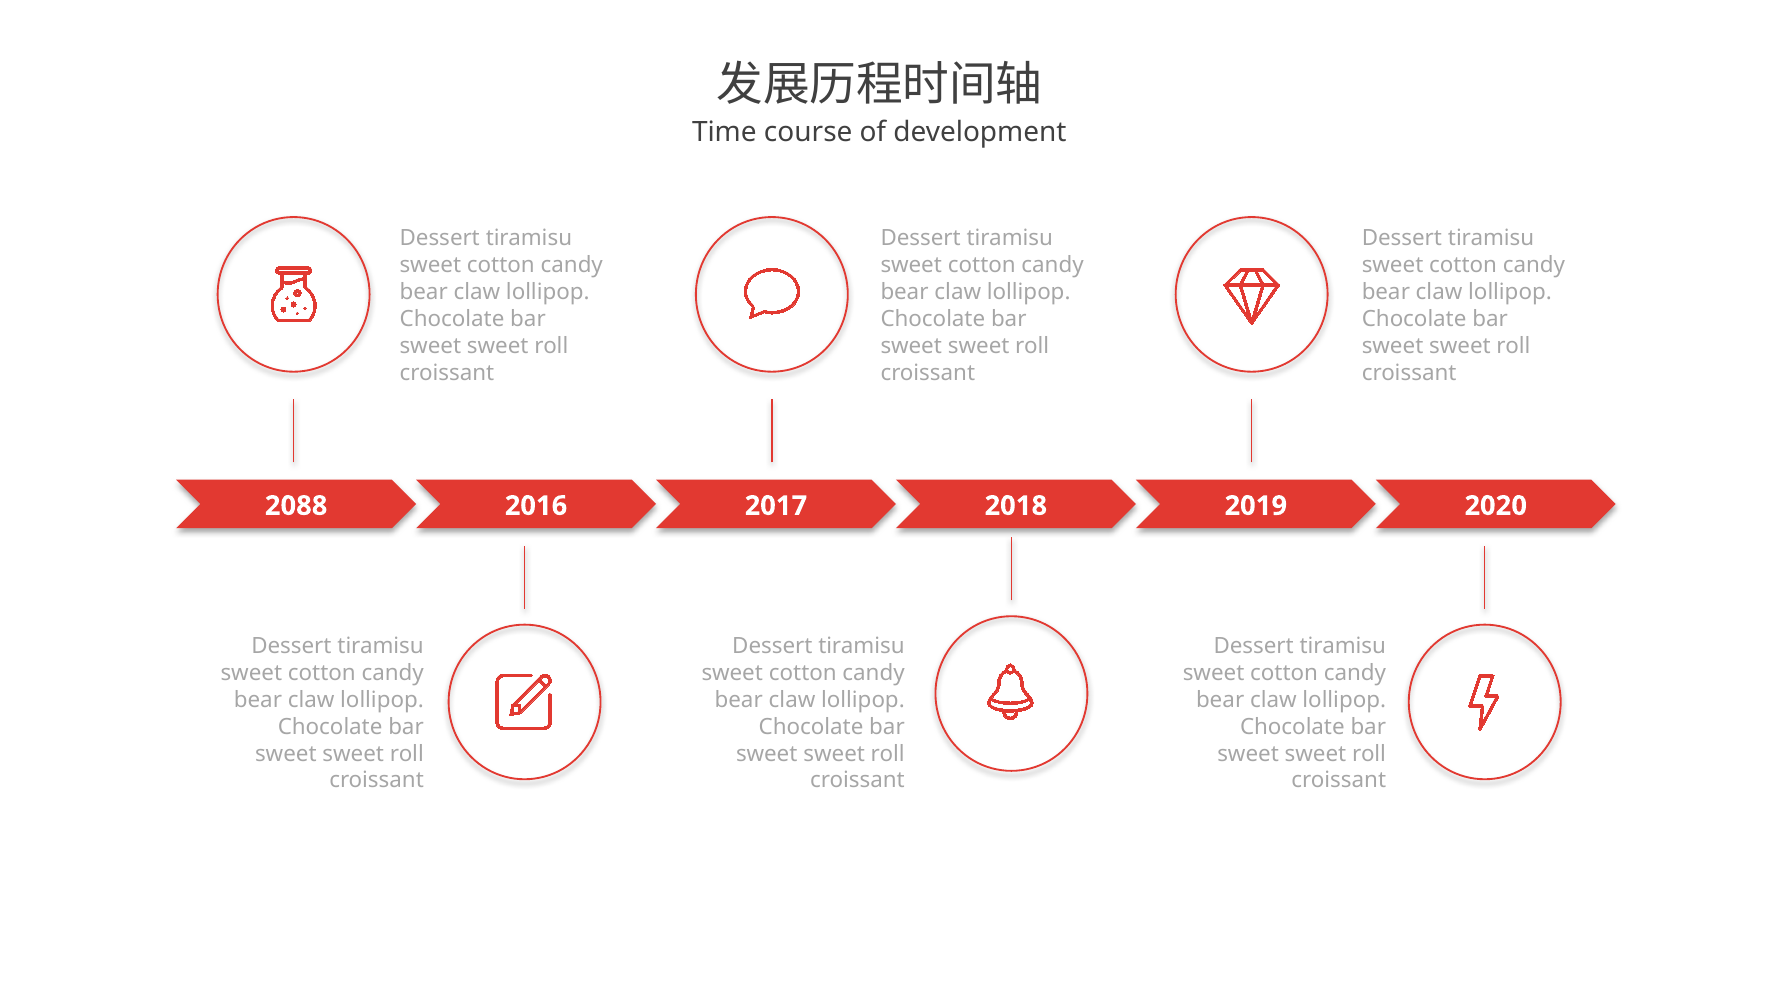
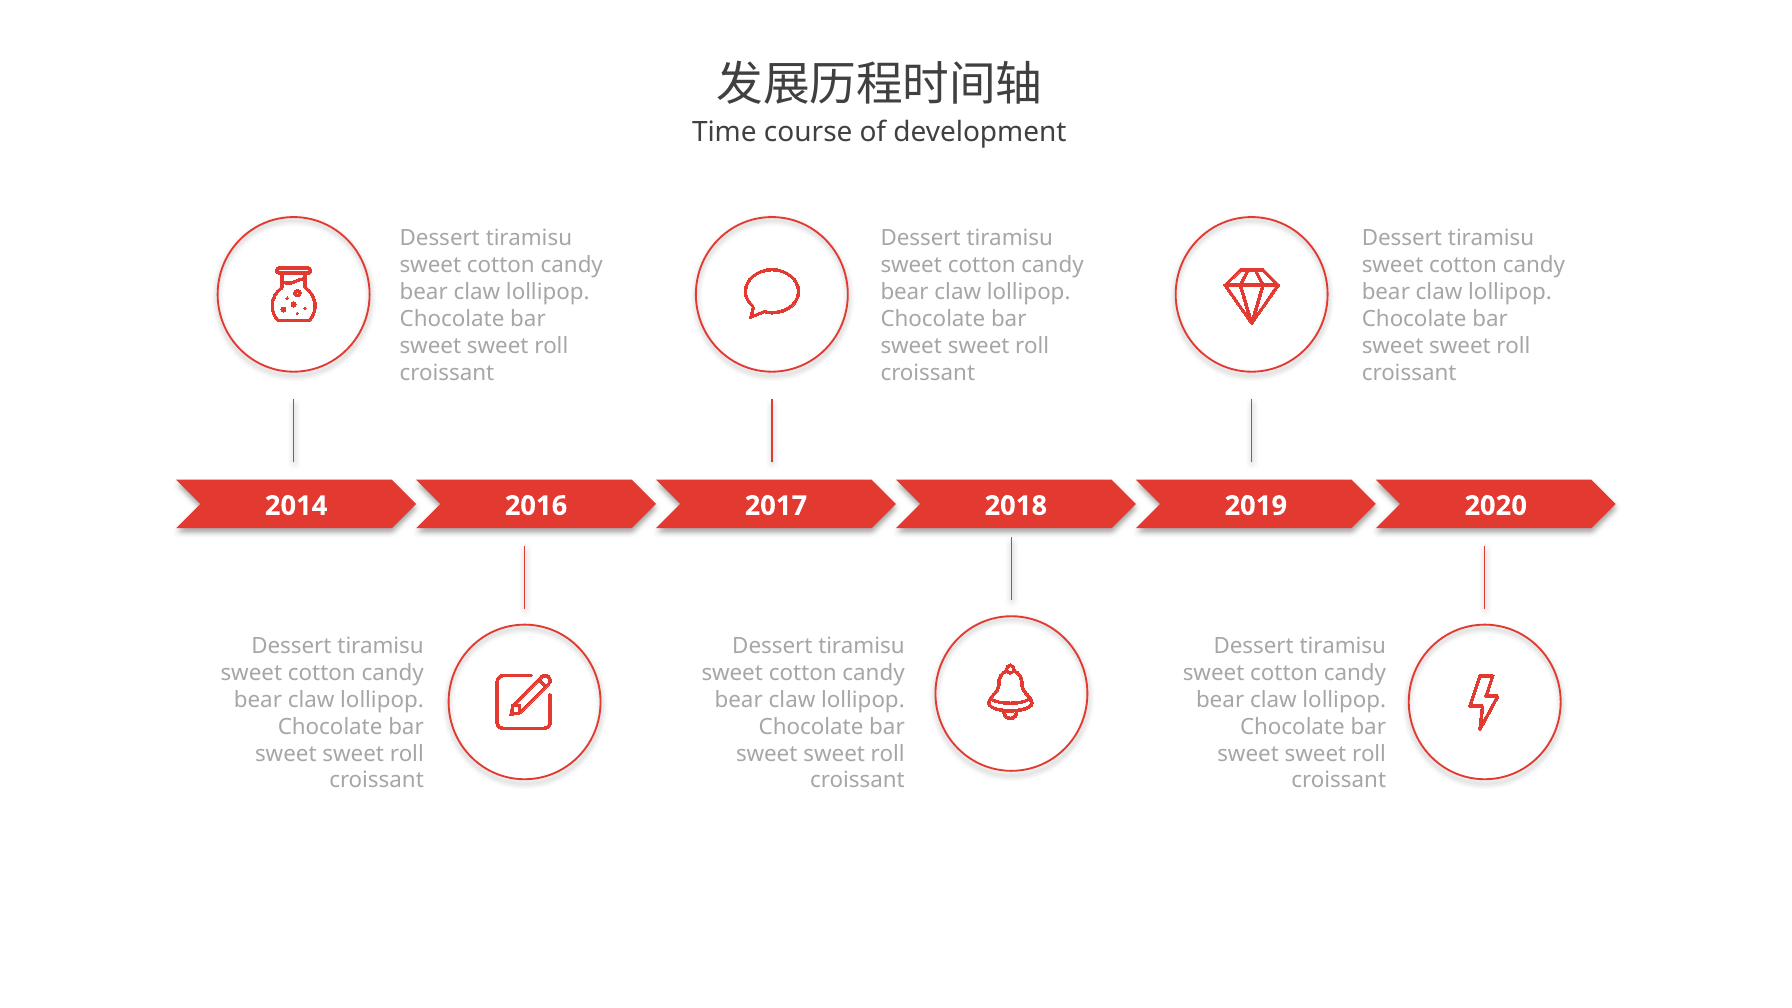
2088: 2088 -> 2014
